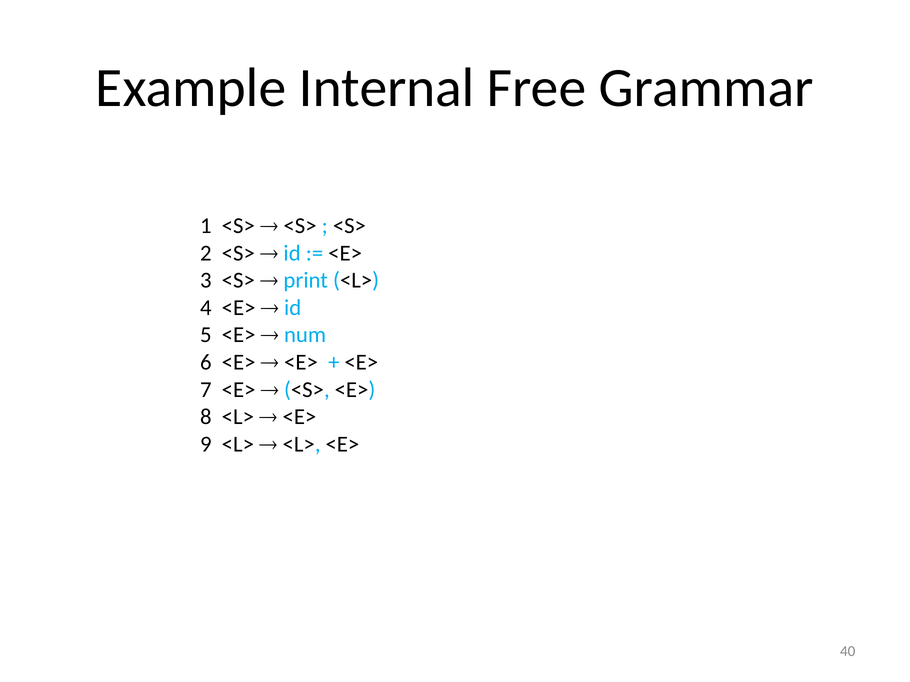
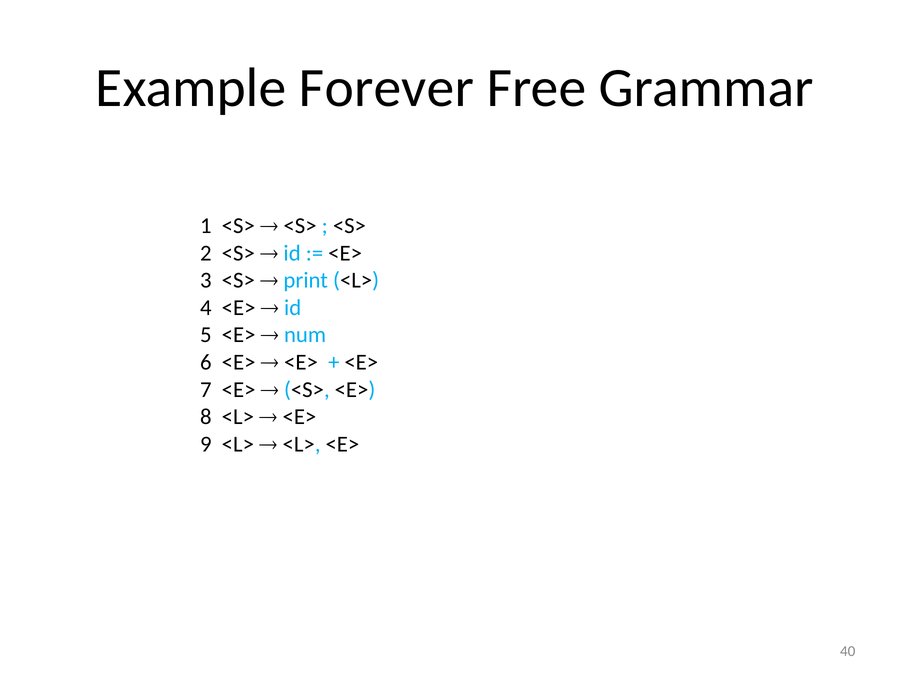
Internal: Internal -> Forever
